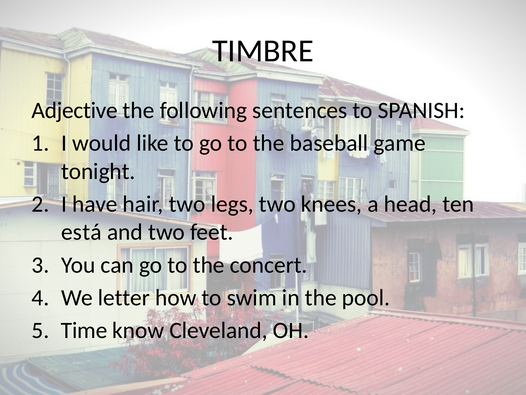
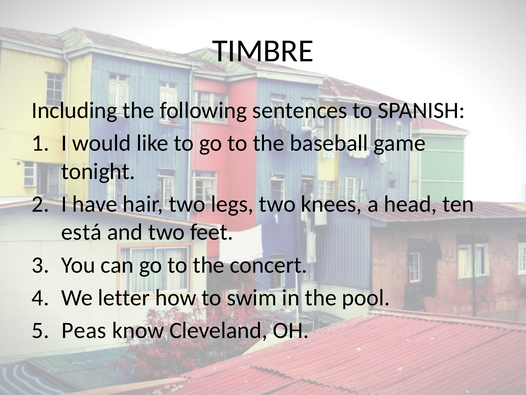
Adjective: Adjective -> Including
Time: Time -> Peas
